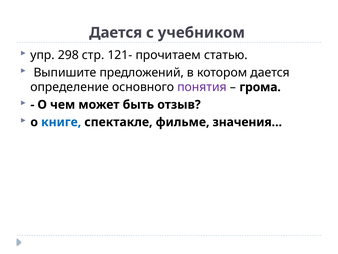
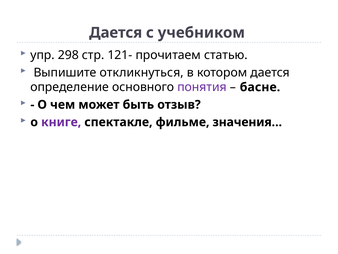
предложений: предложений -> откликнуться
грома: грома -> басне
книге colour: blue -> purple
